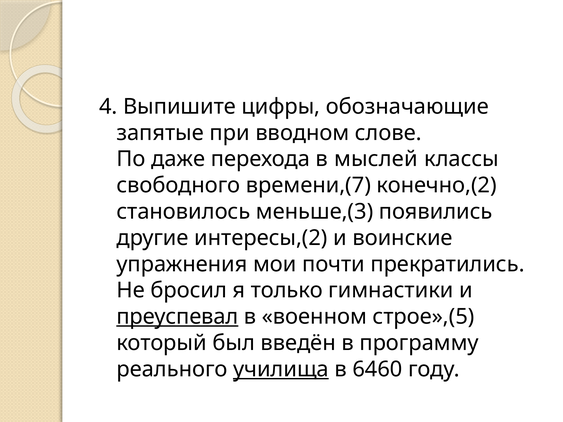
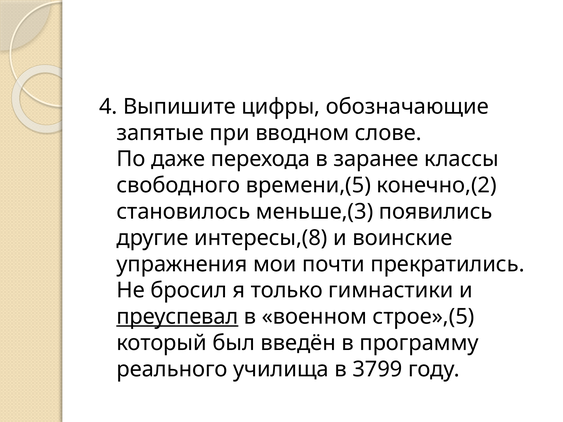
мыслей: мыслей -> заранее
времени,(7: времени,(7 -> времени,(5
интересы,(2: интересы,(2 -> интересы,(8
училища underline: present -> none
6460: 6460 -> 3799
